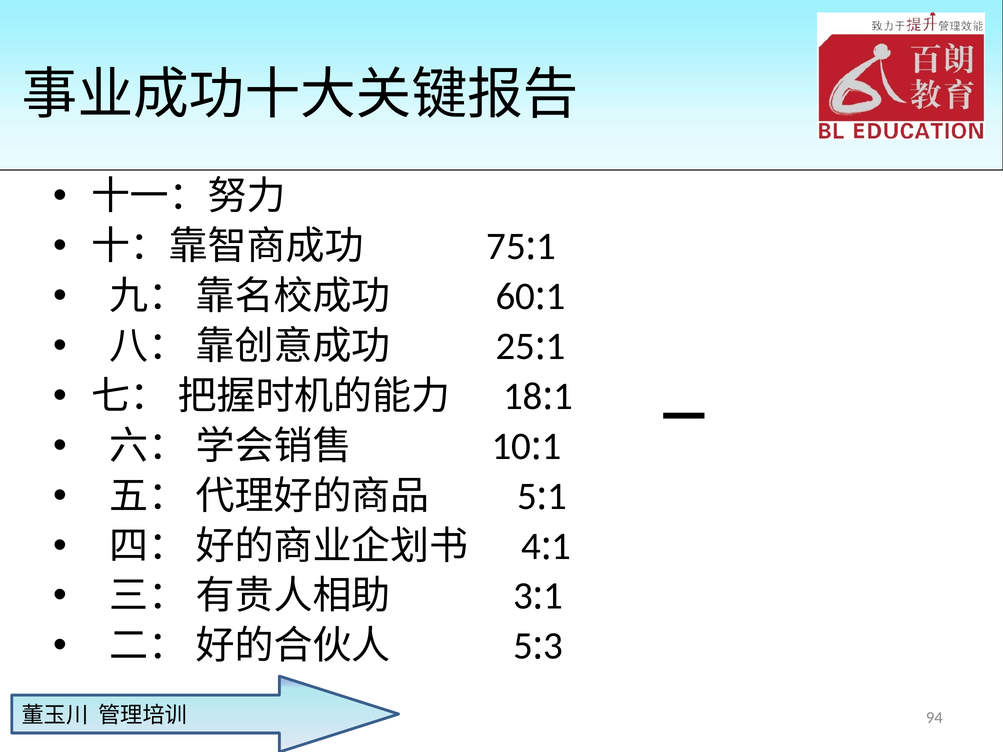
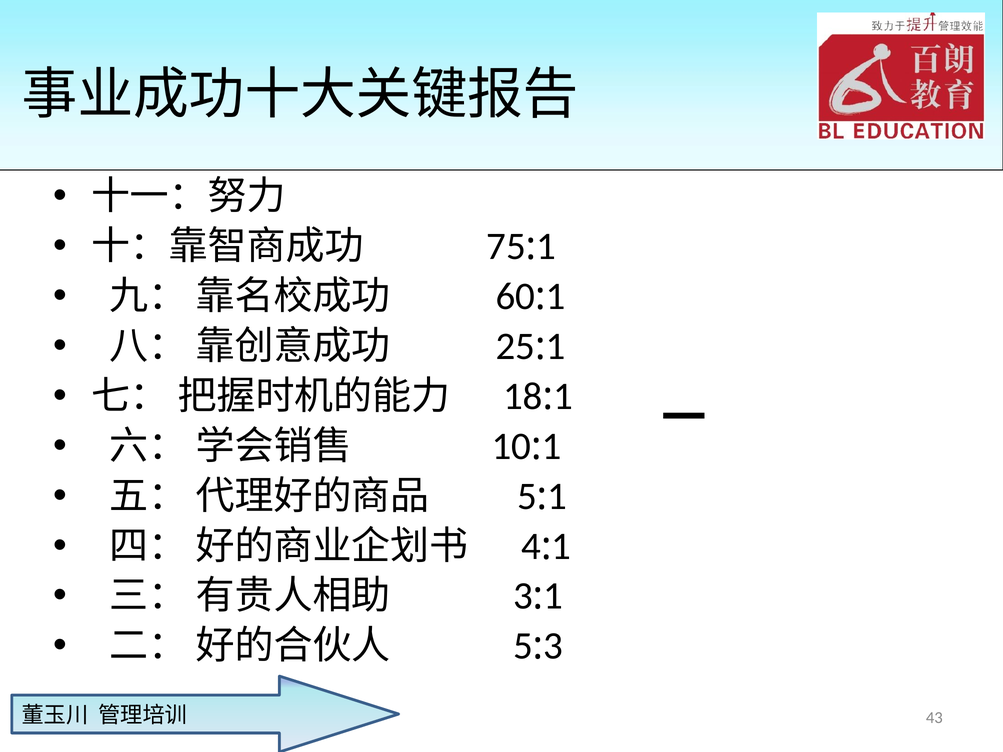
94: 94 -> 43
